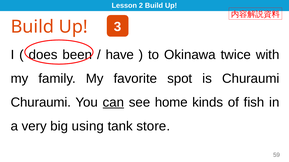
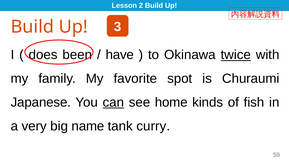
twice underline: none -> present
Churaumi at (41, 103): Churaumi -> Japanese
using: using -> name
store: store -> curry
